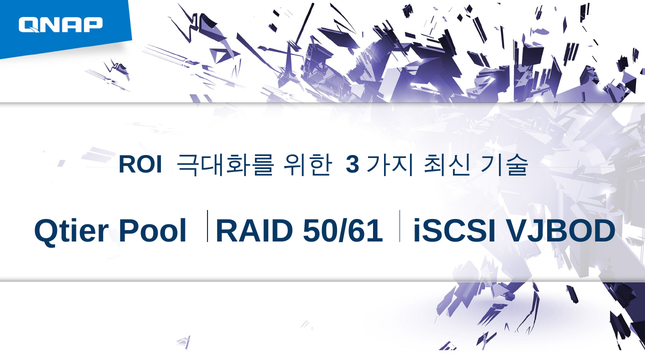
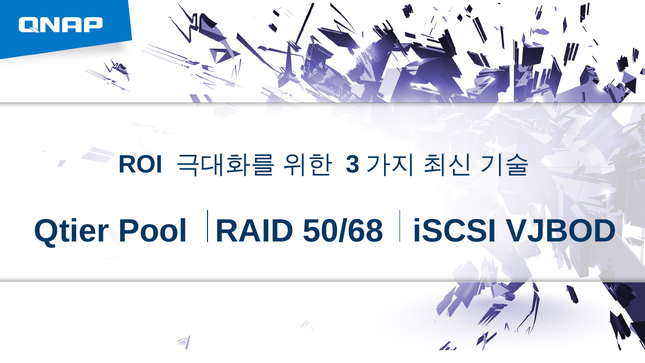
50/61: 50/61 -> 50/68
